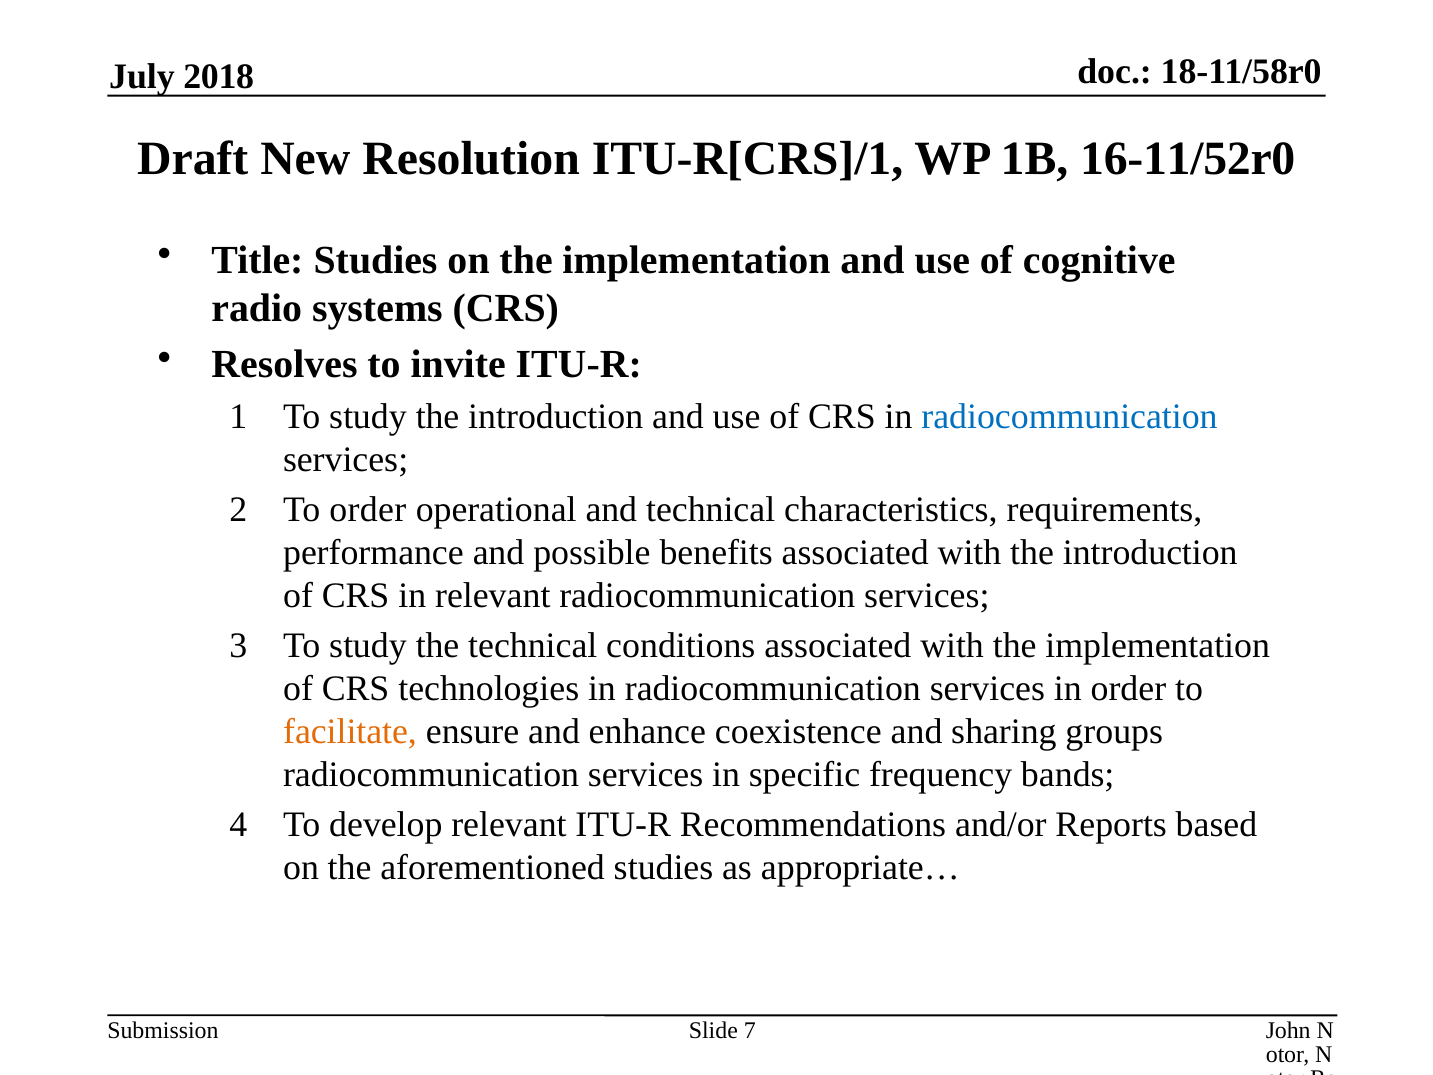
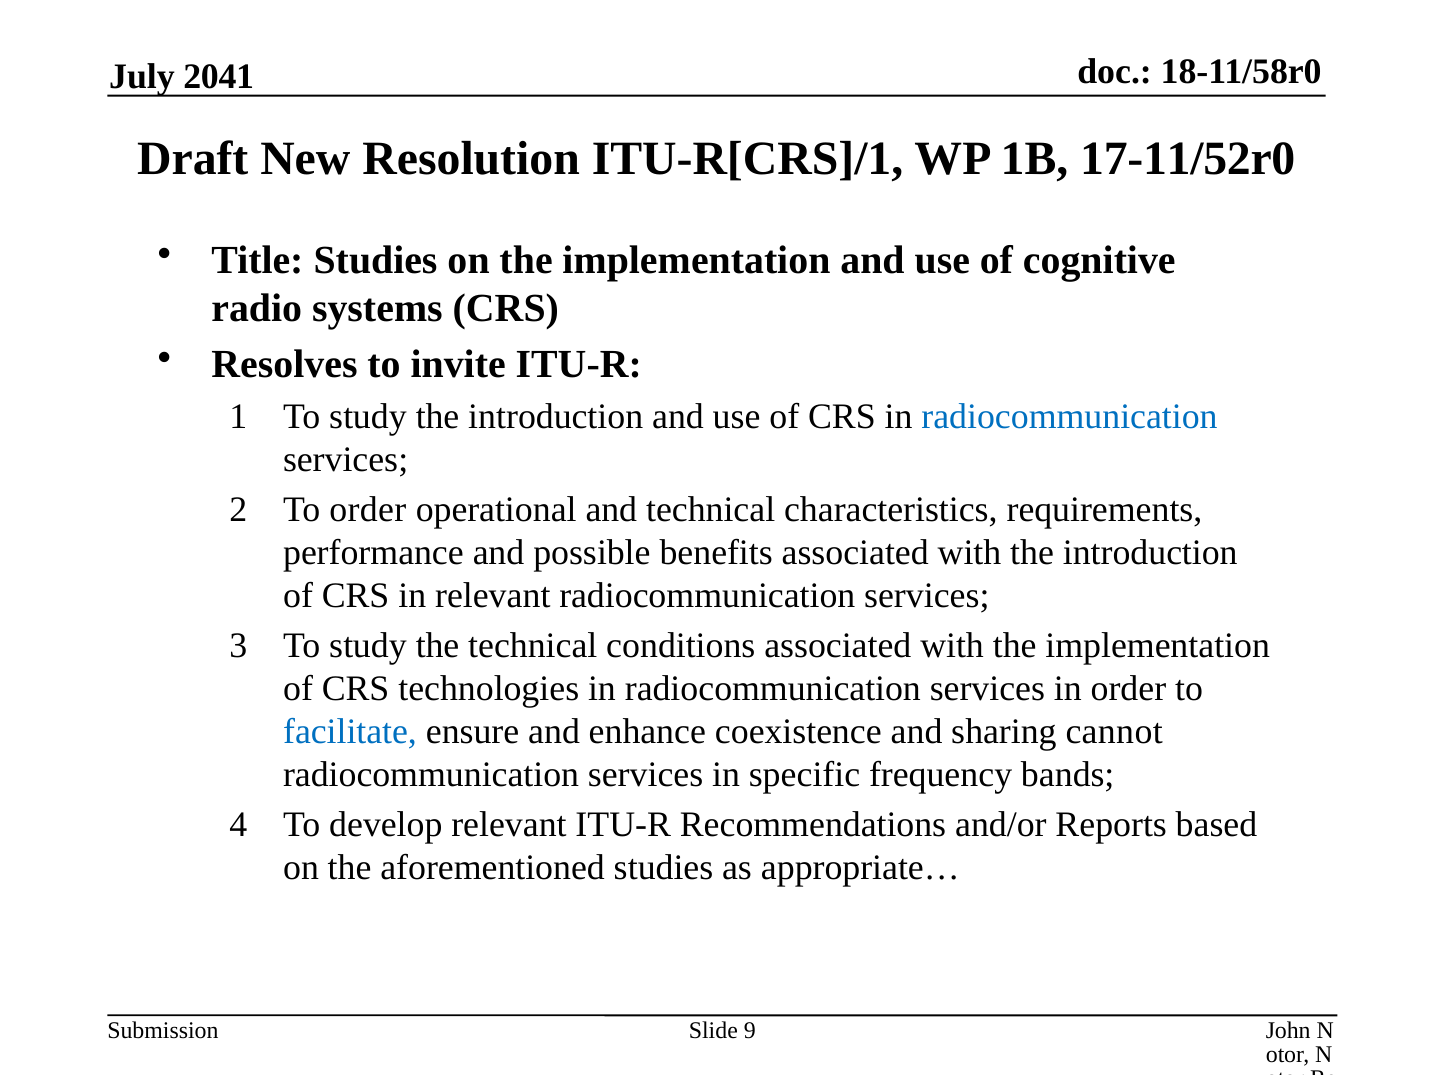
2018: 2018 -> 2041
16-11/52r0: 16-11/52r0 -> 17-11/52r0
facilitate colour: orange -> blue
groups: groups -> cannot
7: 7 -> 9
